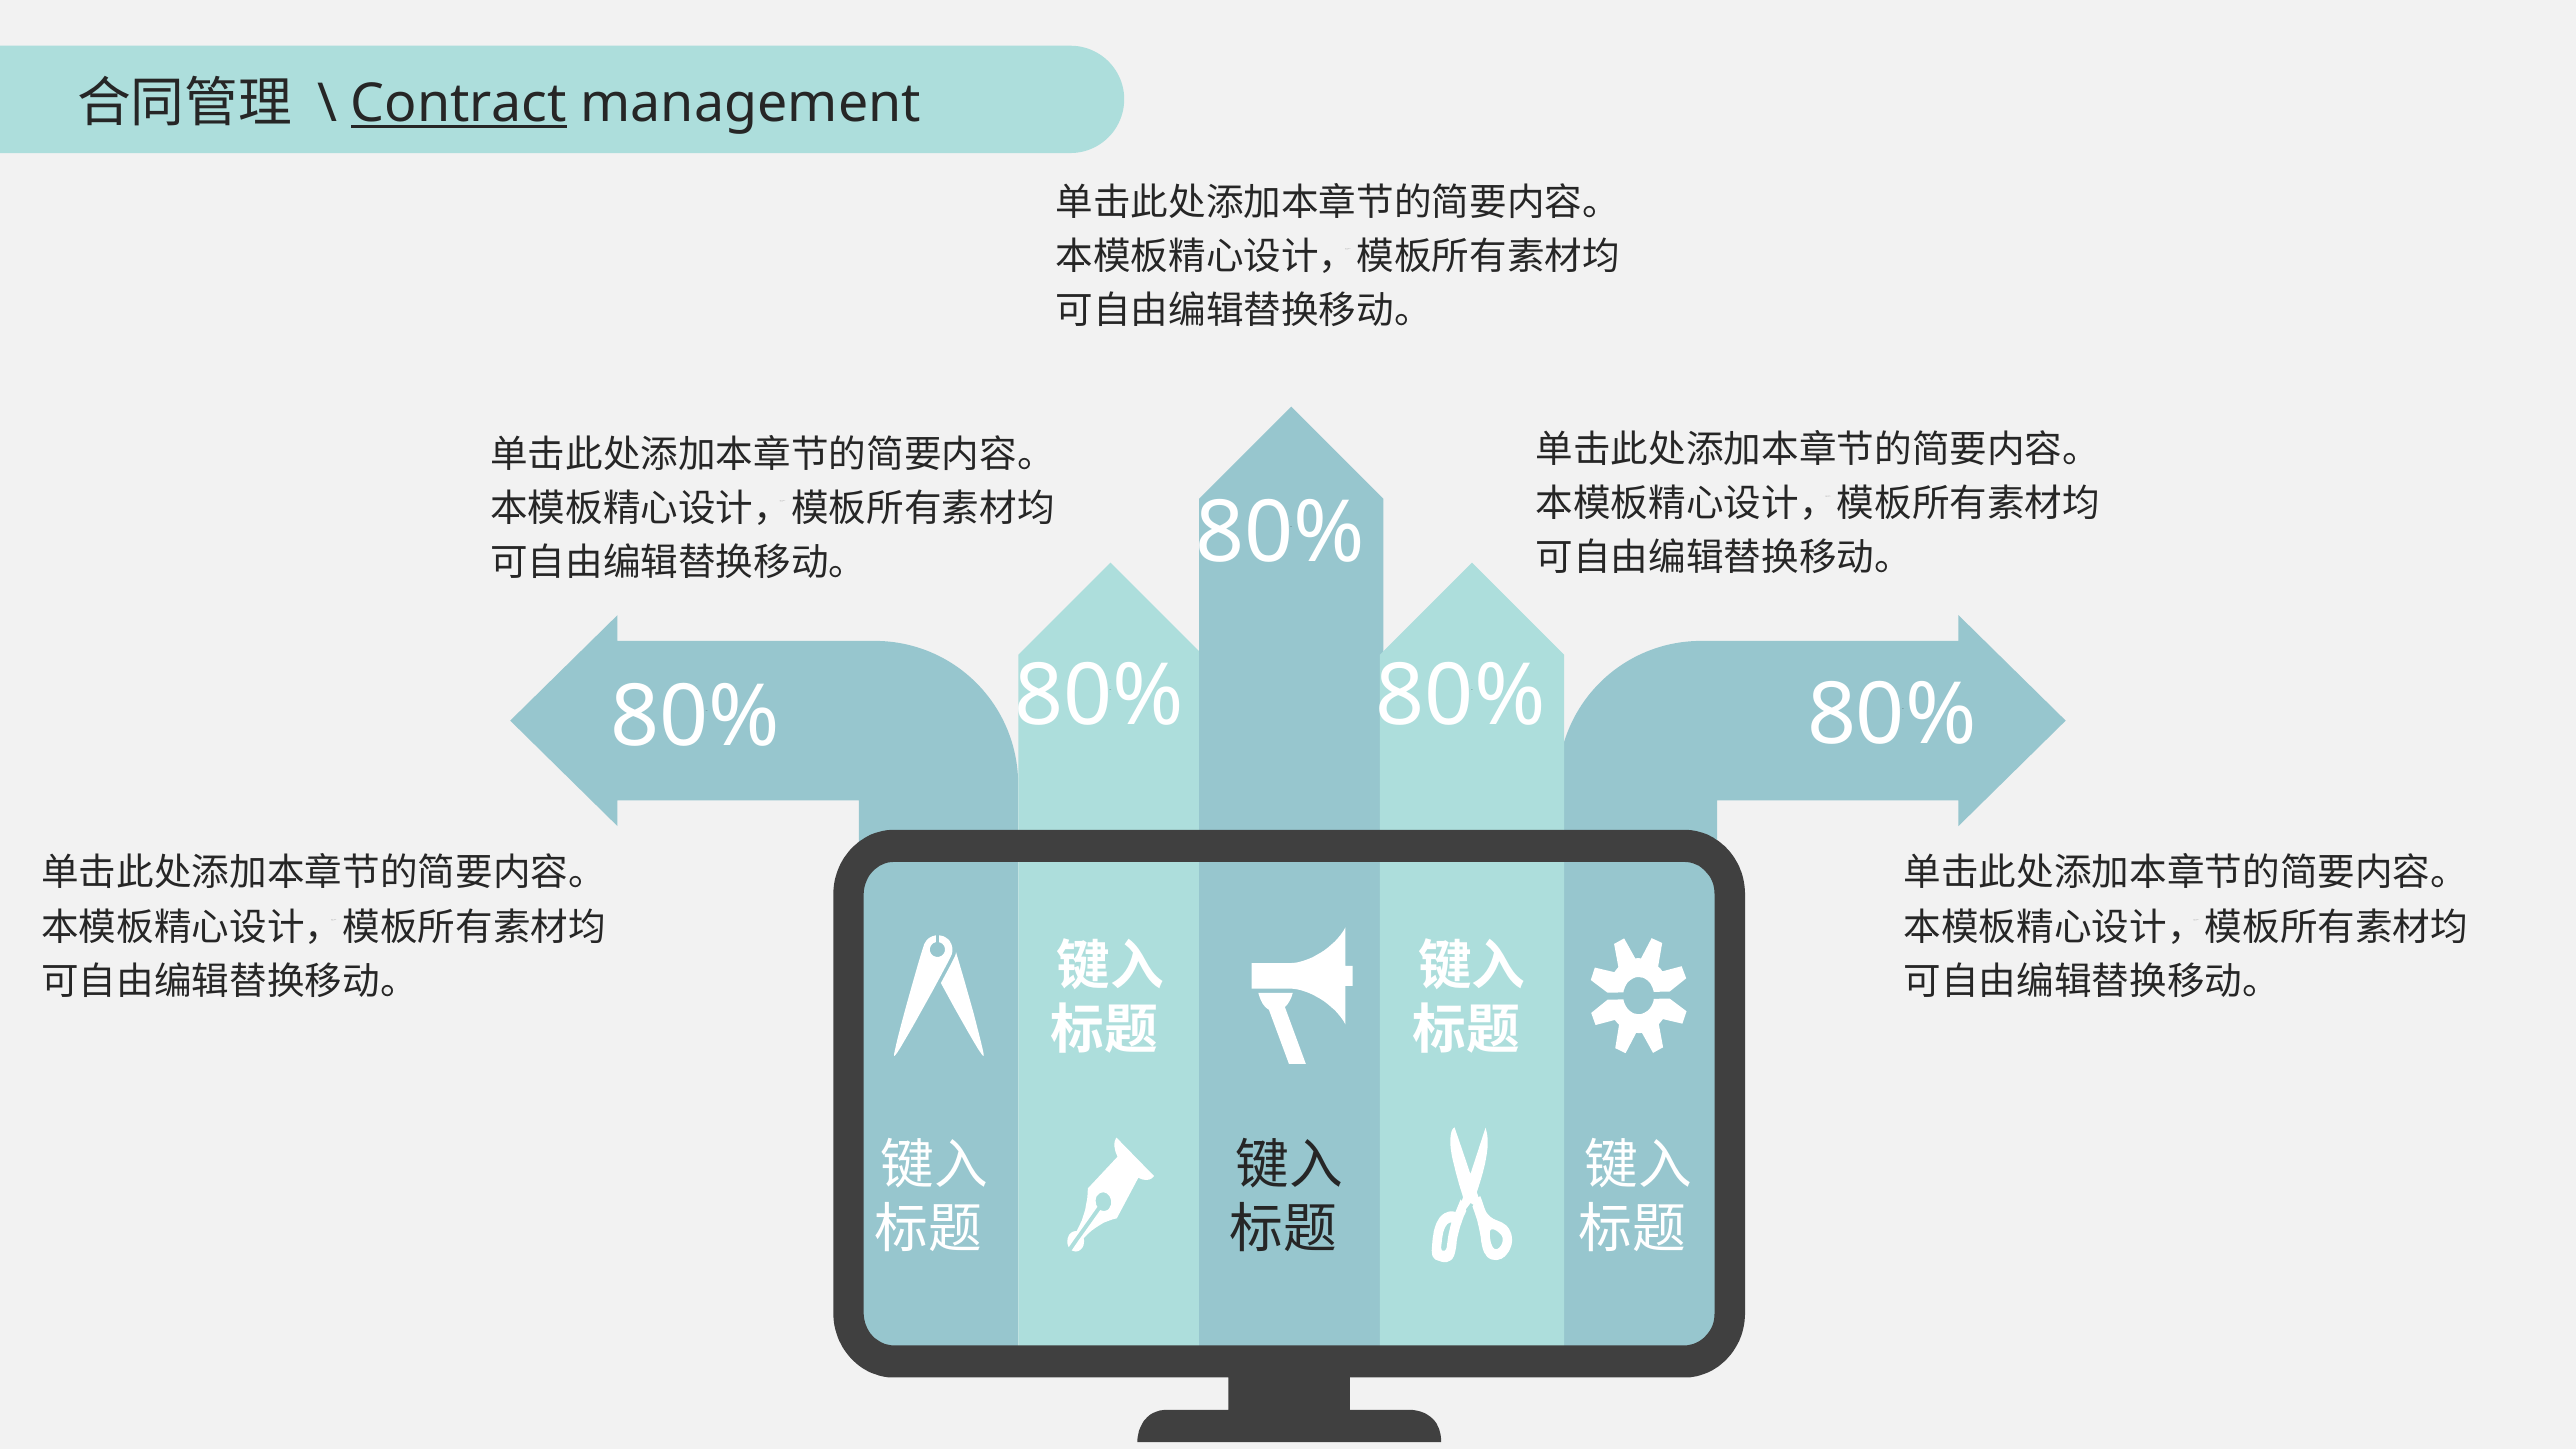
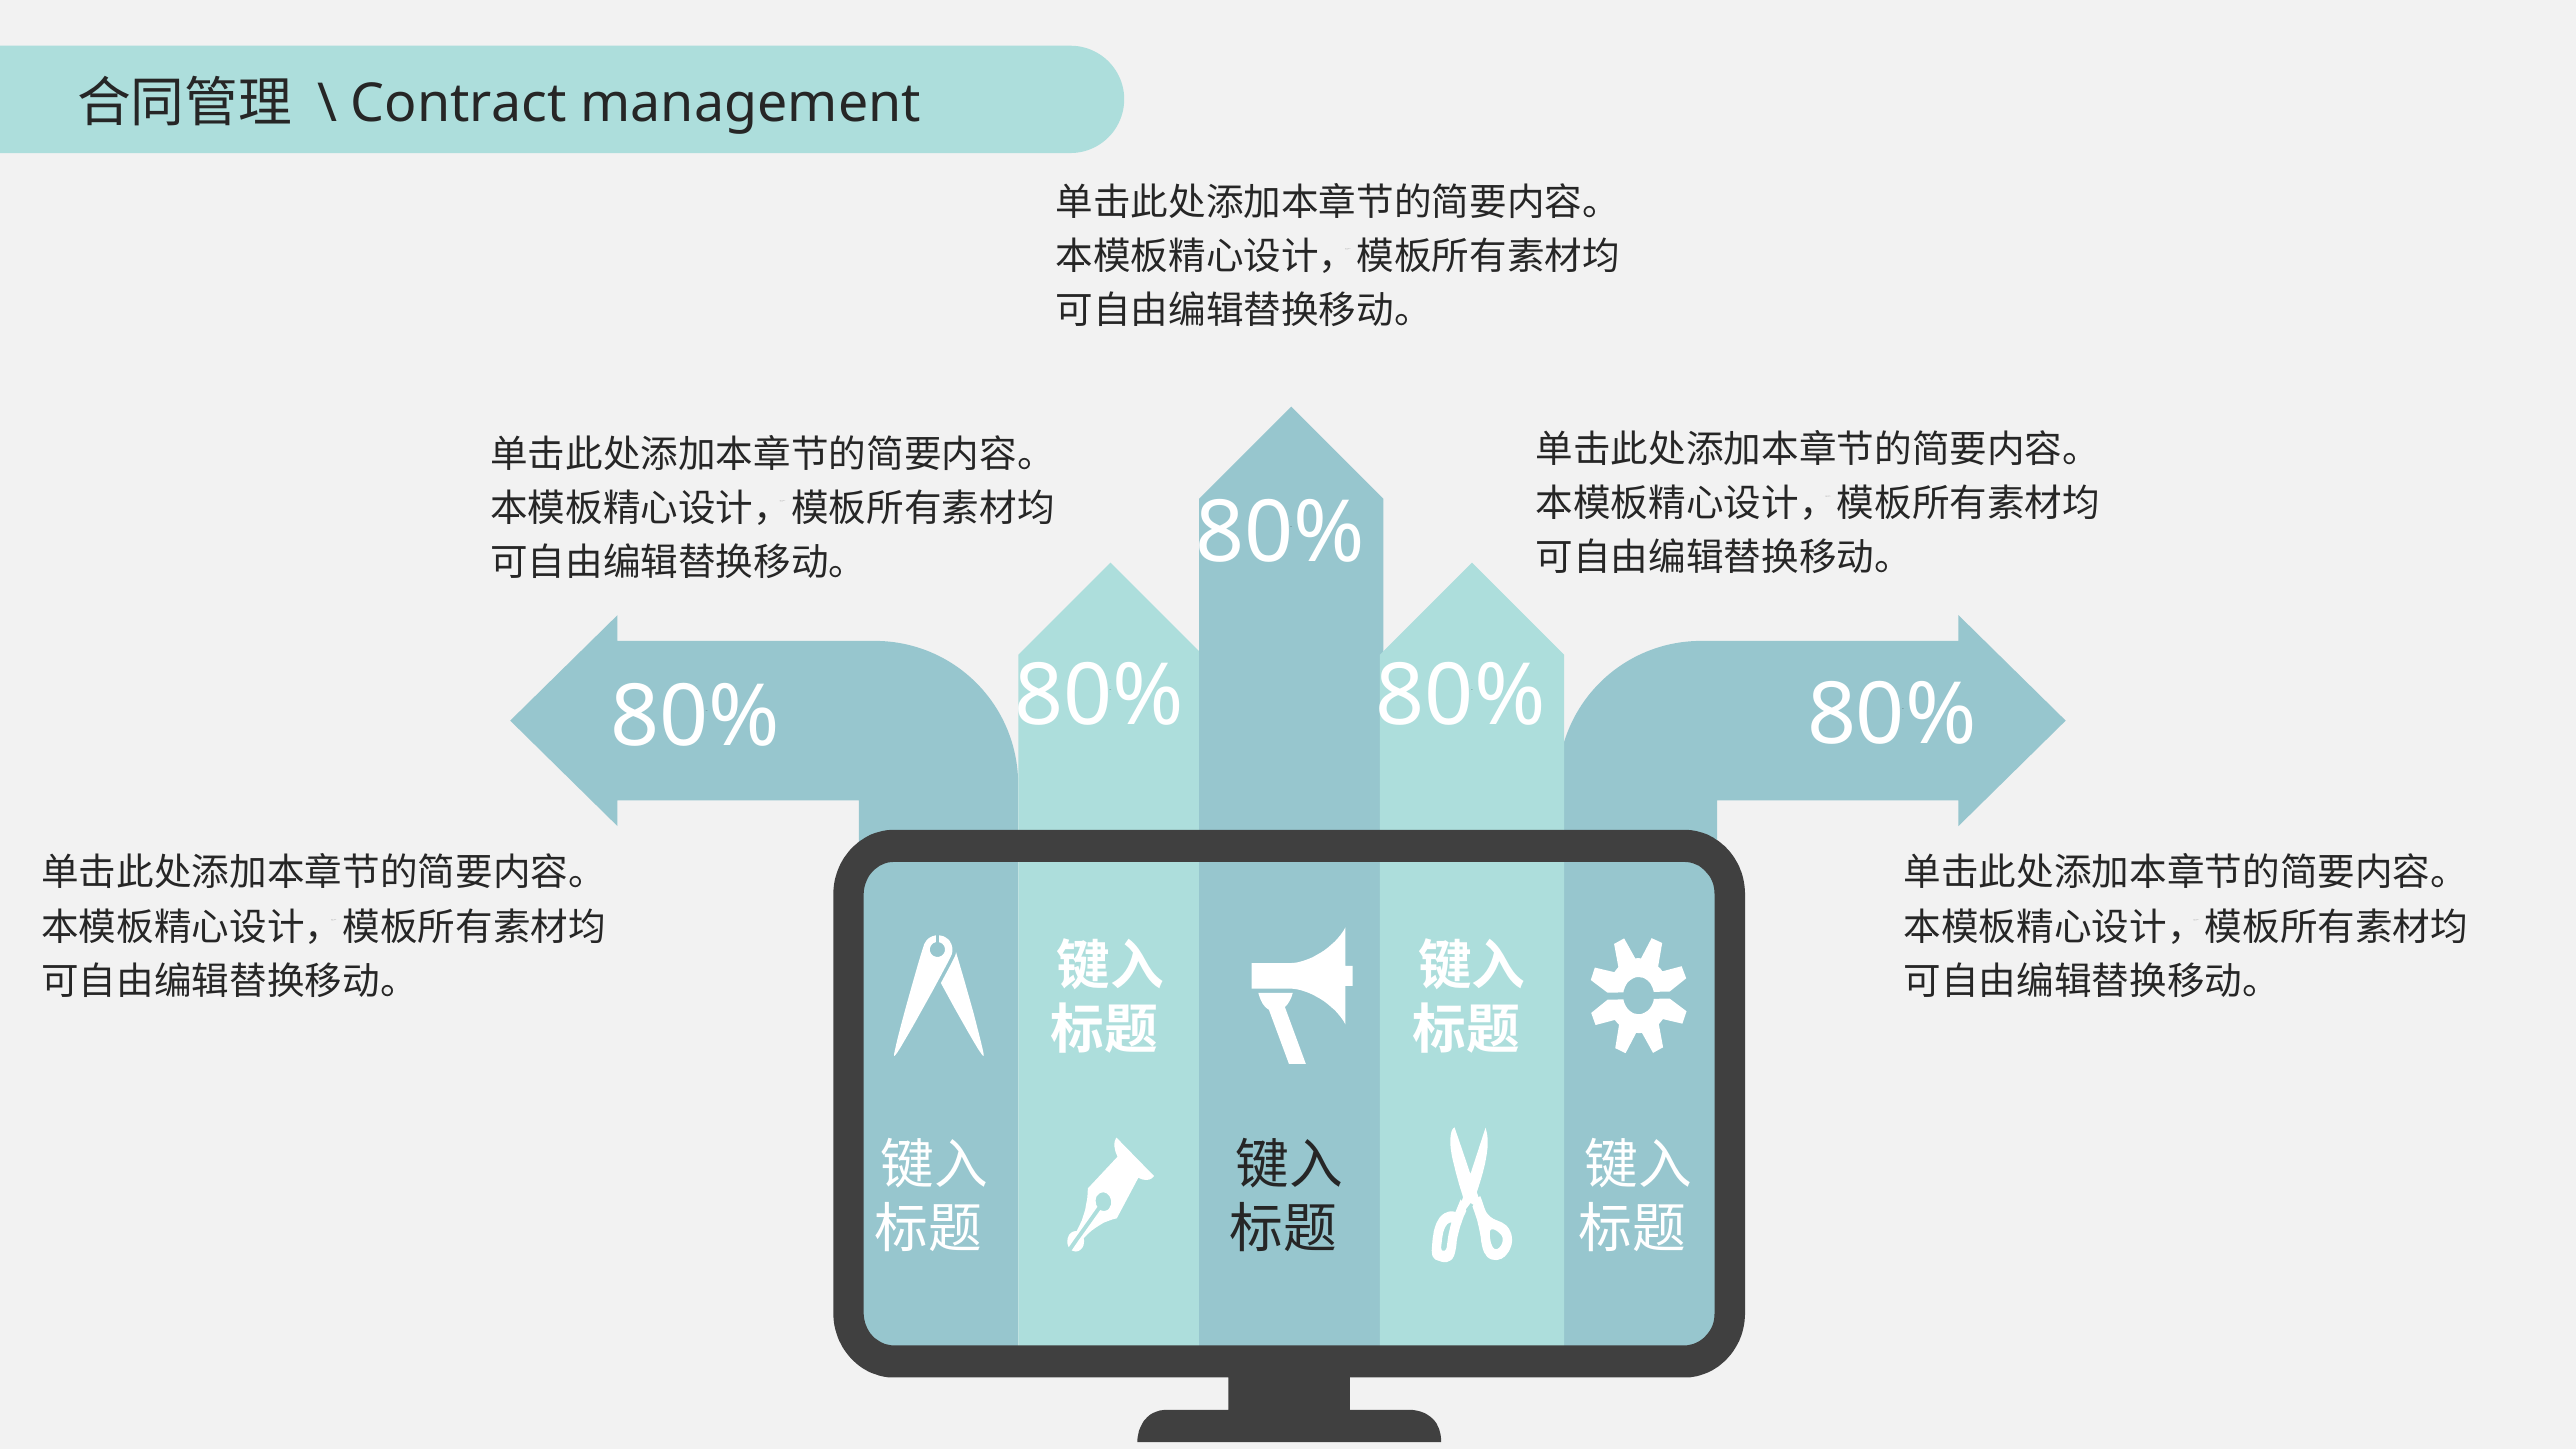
Contract underline: present -> none
